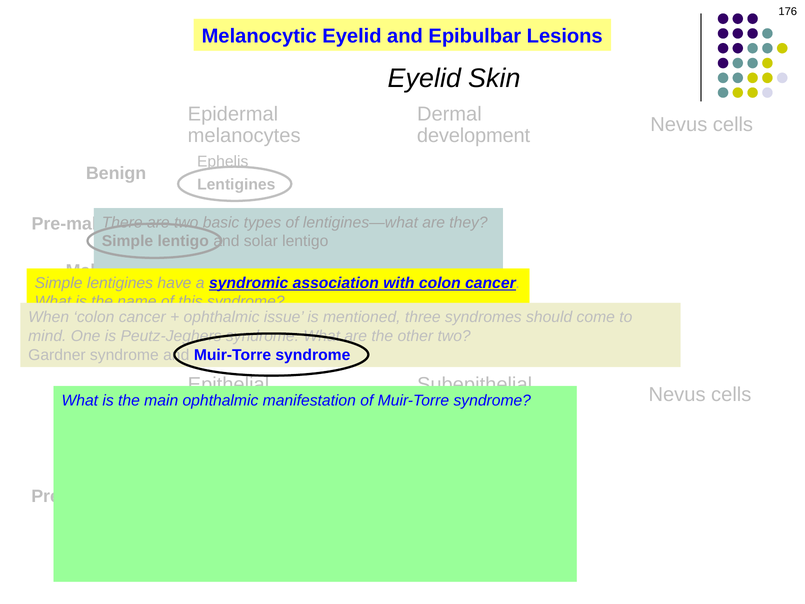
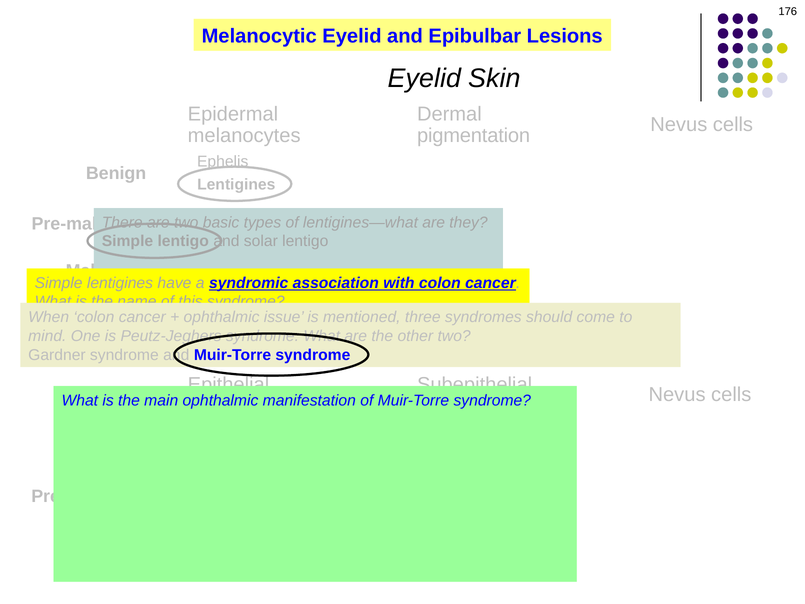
development: development -> pigmentation
